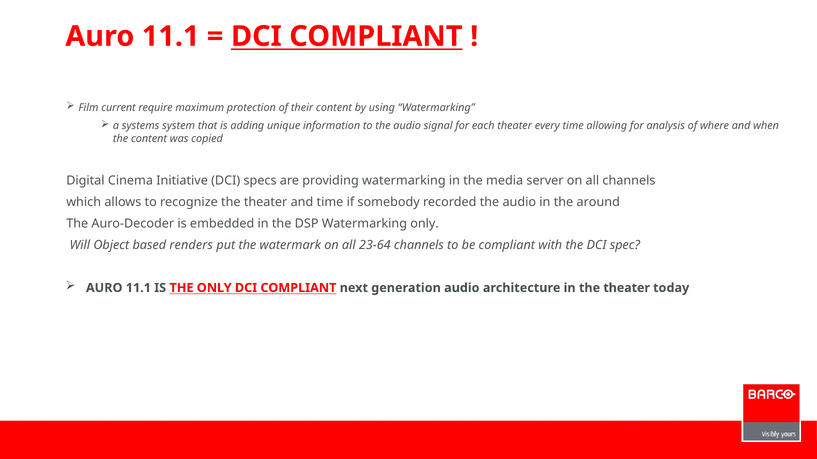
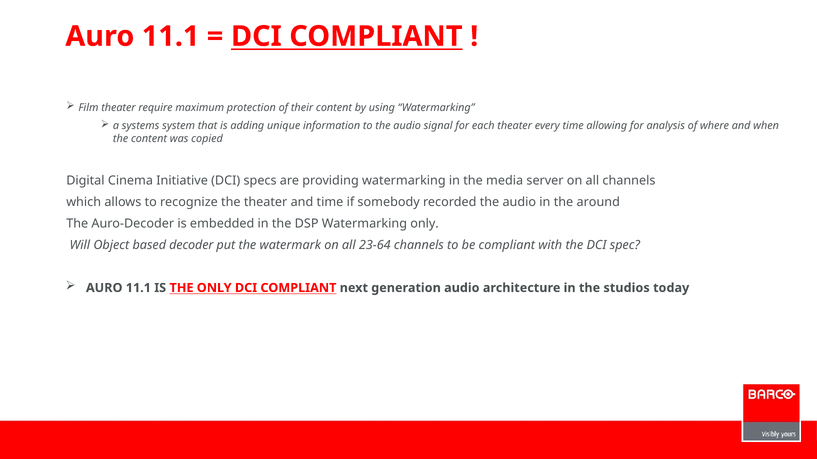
Film current: current -> theater
renders: renders -> decoder
in the theater: theater -> studios
